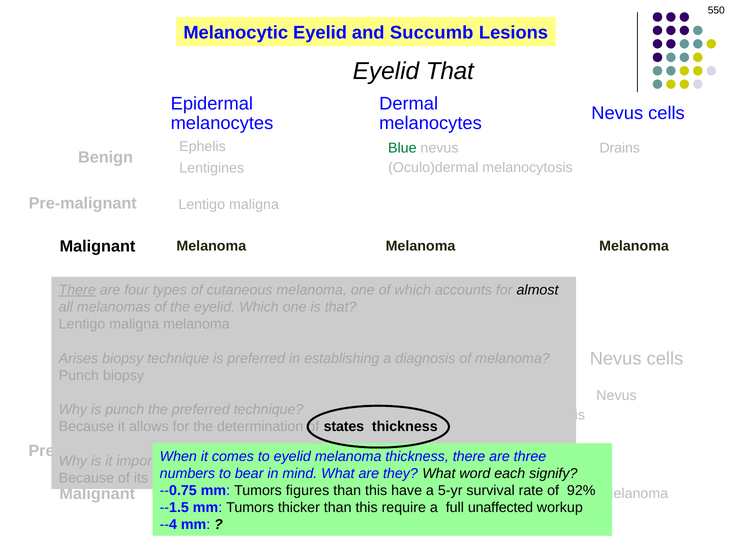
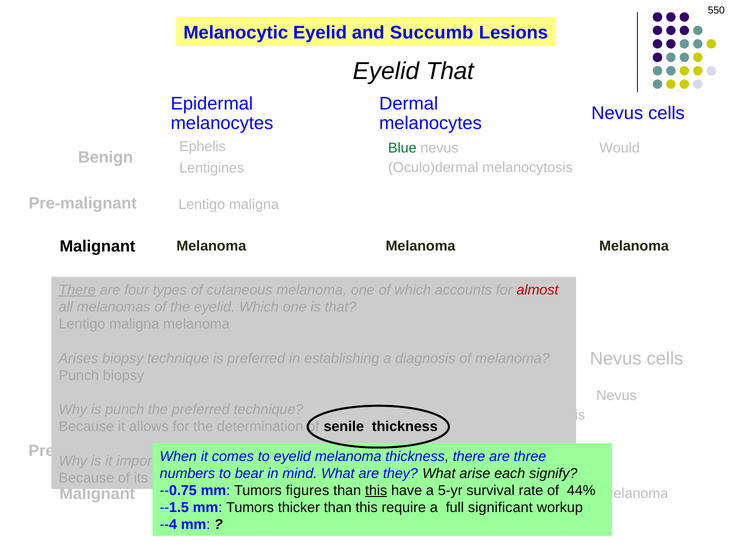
Drains: Drains -> Would
almost colour: black -> red
states: states -> senile
word: word -> arise
this at (376, 490) underline: none -> present
92%: 92% -> 44%
unaffected: unaffected -> significant
